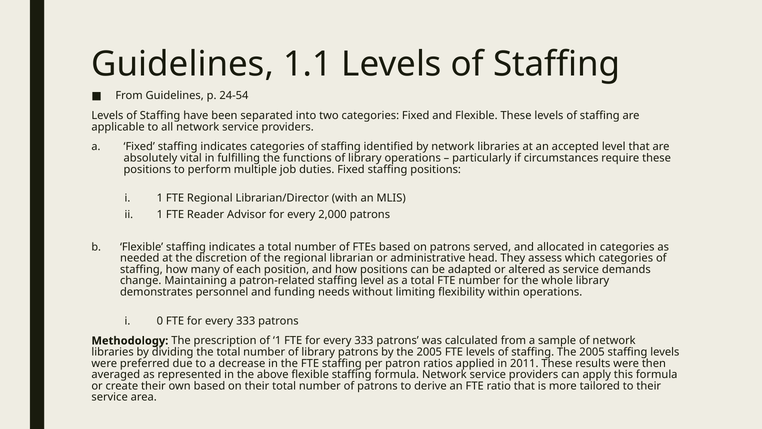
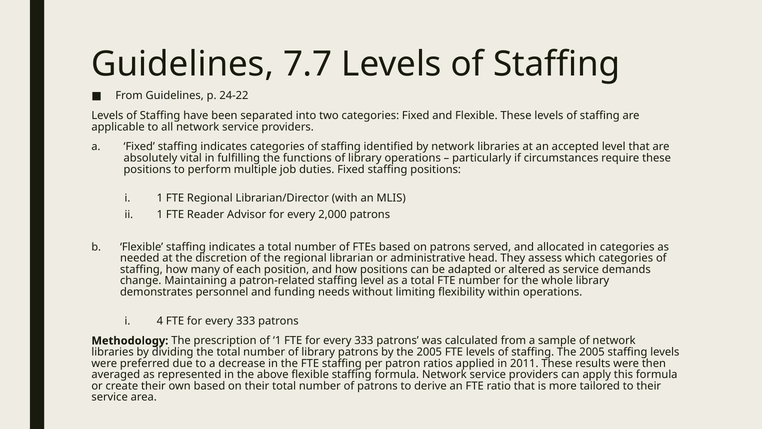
1.1: 1.1 -> 7.7
24-54: 24-54 -> 24-22
0: 0 -> 4
